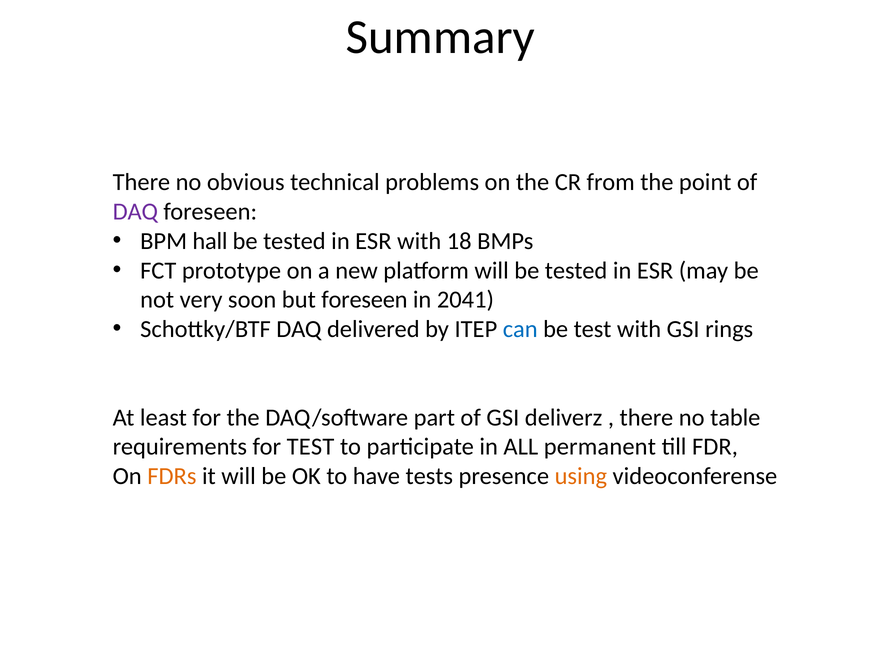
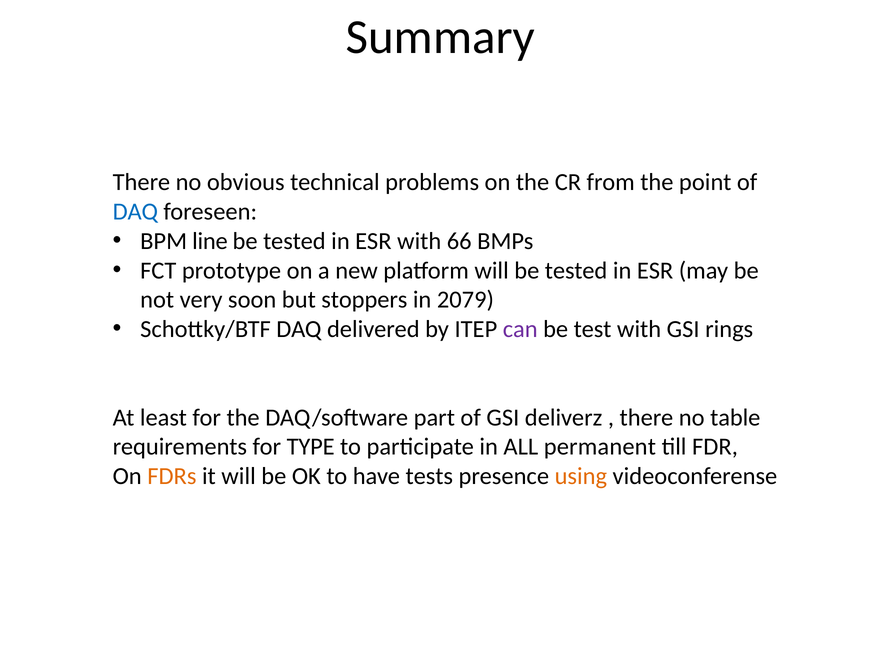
DAQ at (135, 212) colour: purple -> blue
hall: hall -> line
18: 18 -> 66
but foreseen: foreseen -> stoppers
2041: 2041 -> 2079
can colour: blue -> purple
for TEST: TEST -> TYPE
